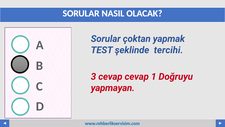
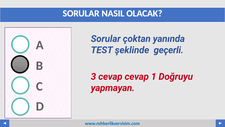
yapmak: yapmak -> yanında
tercihi: tercihi -> geçerli
